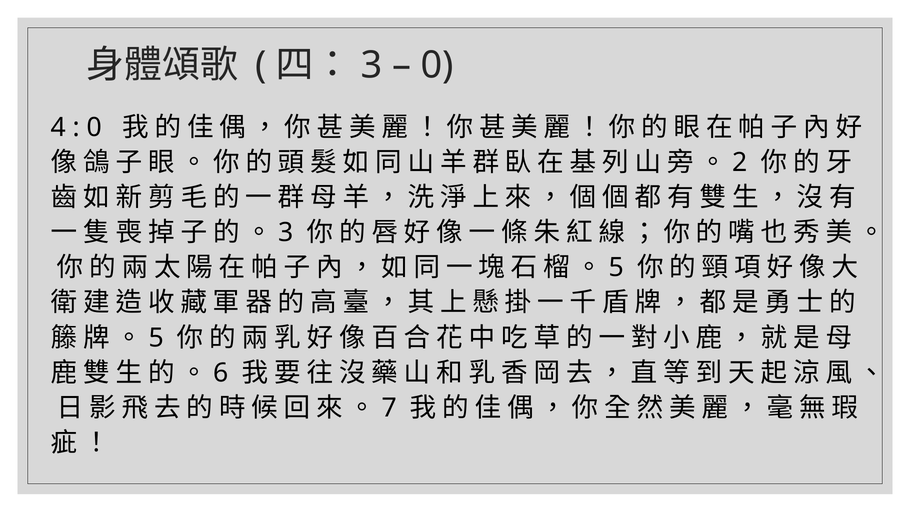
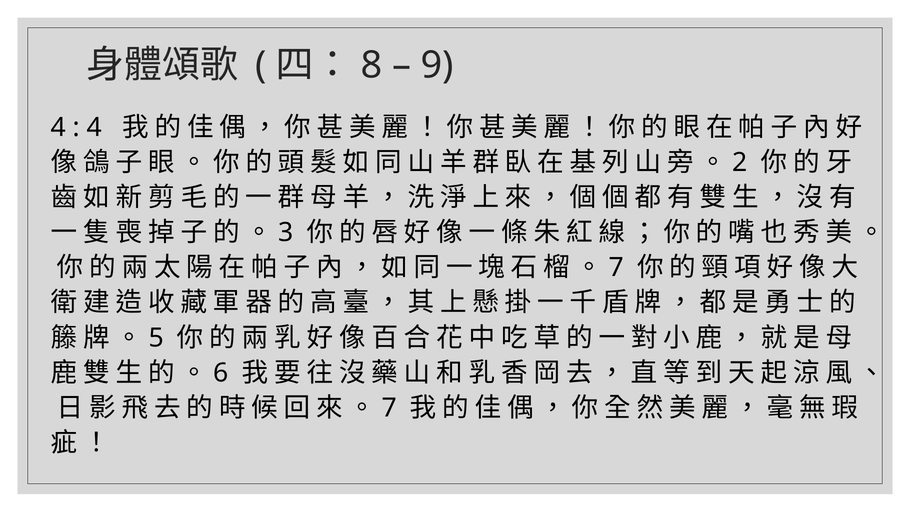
3 at (371, 65): 3 -> 8
0 at (437, 65): 0 -> 9
0 at (94, 127): 0 -> 4
5 at (616, 268): 5 -> 7
